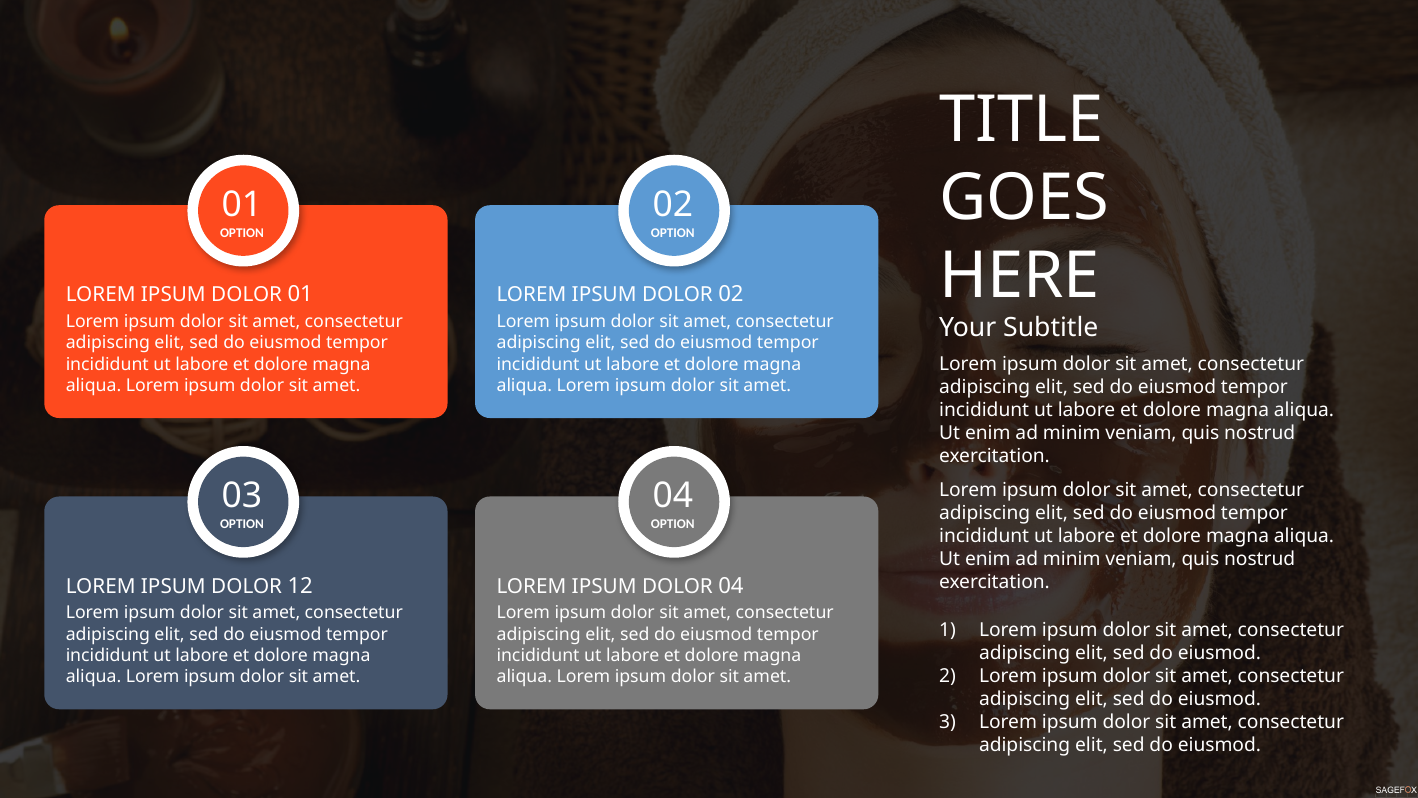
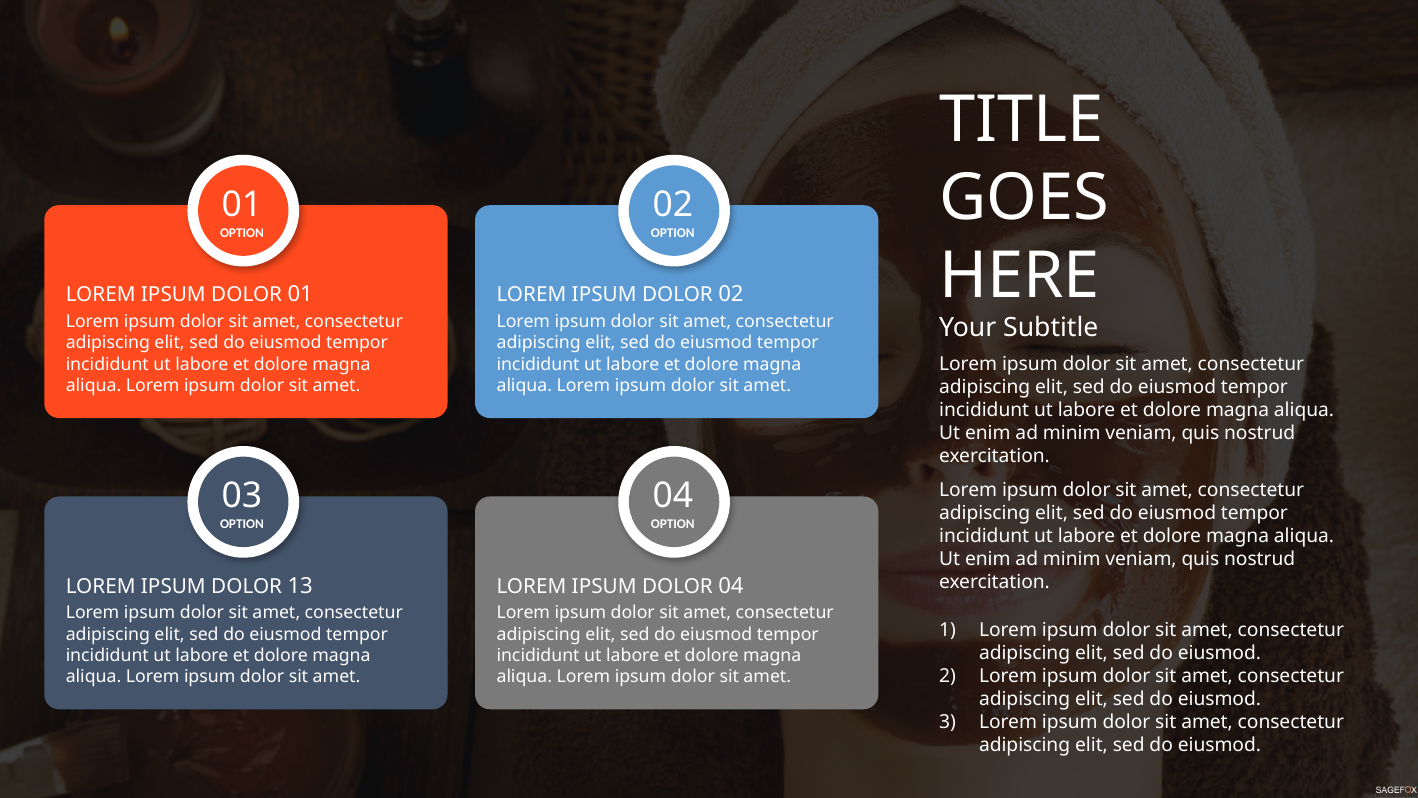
12: 12 -> 13
